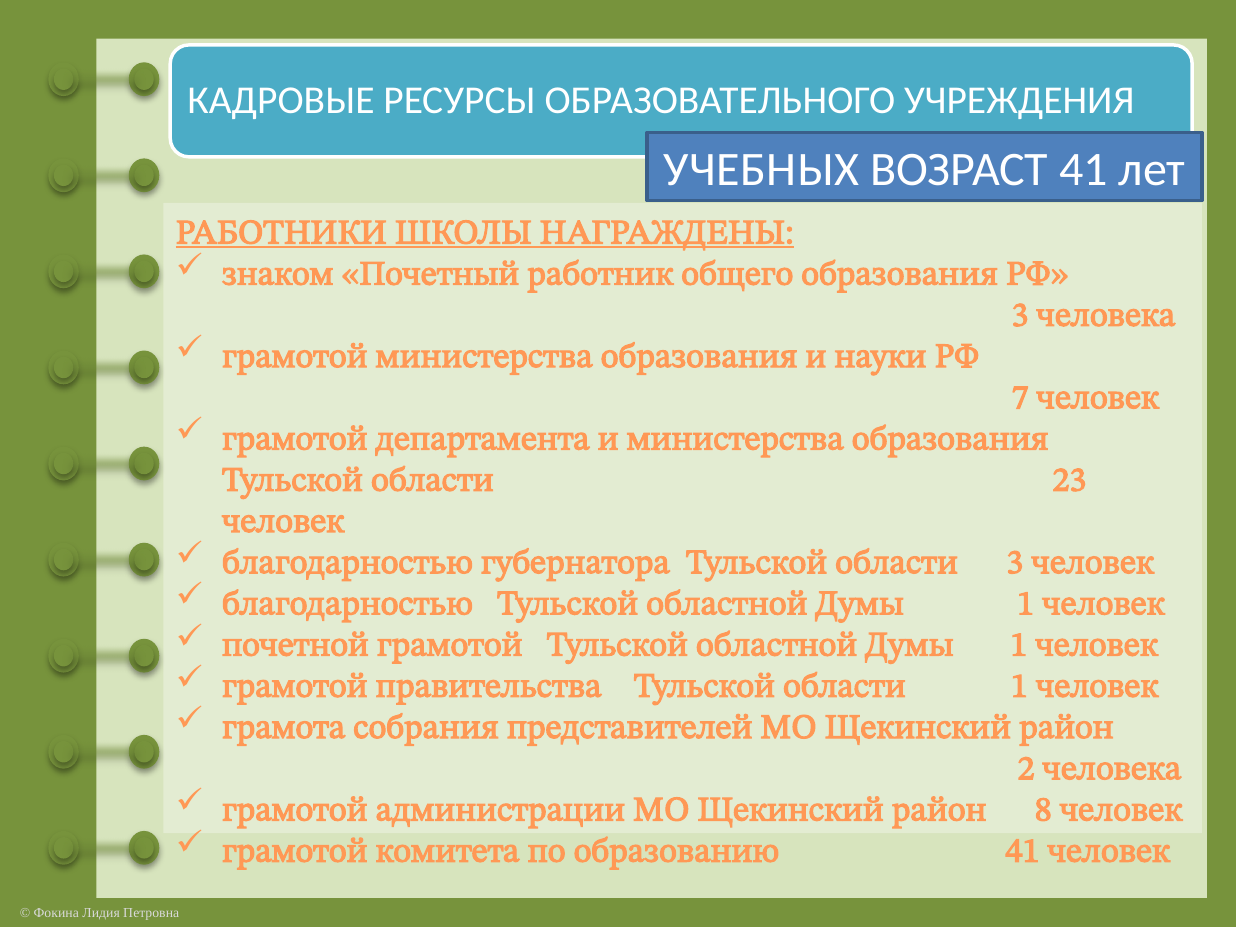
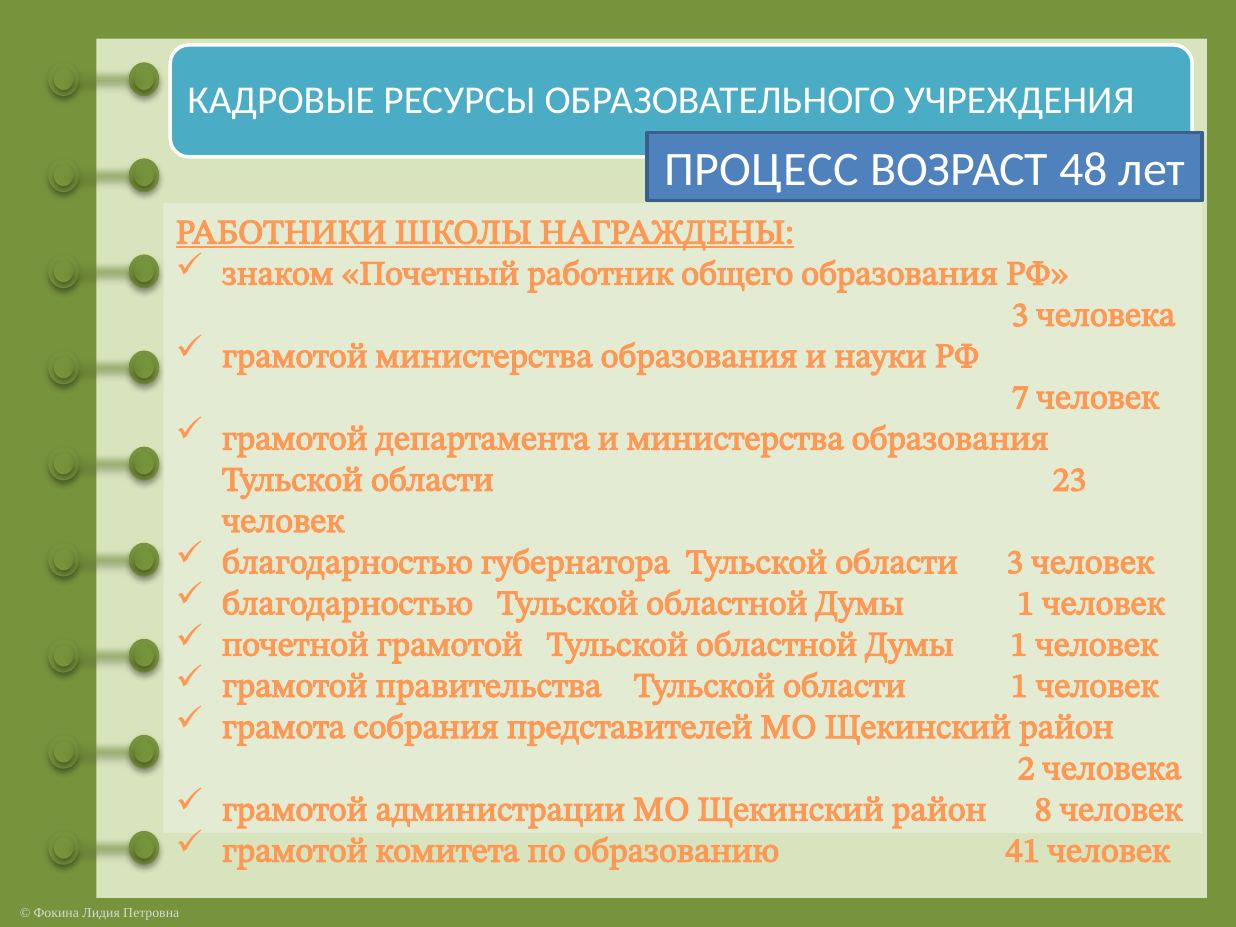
УЧЕБНЫХ: УЧЕБНЫХ -> ПРОЦЕСС
ВОЗРАСТ 41: 41 -> 48
